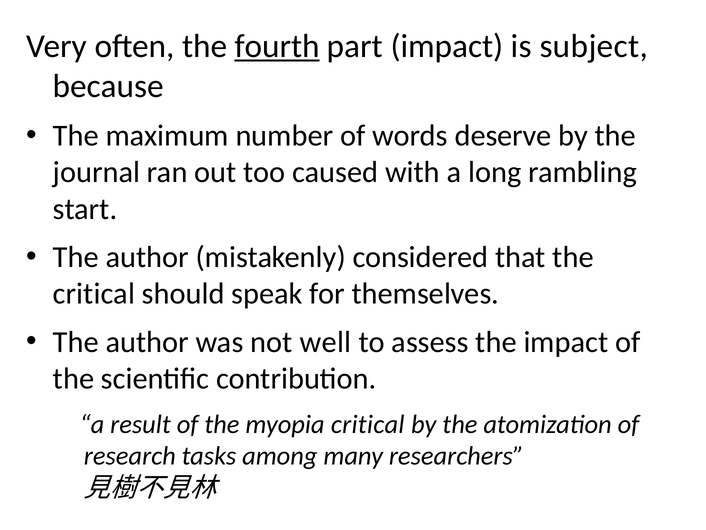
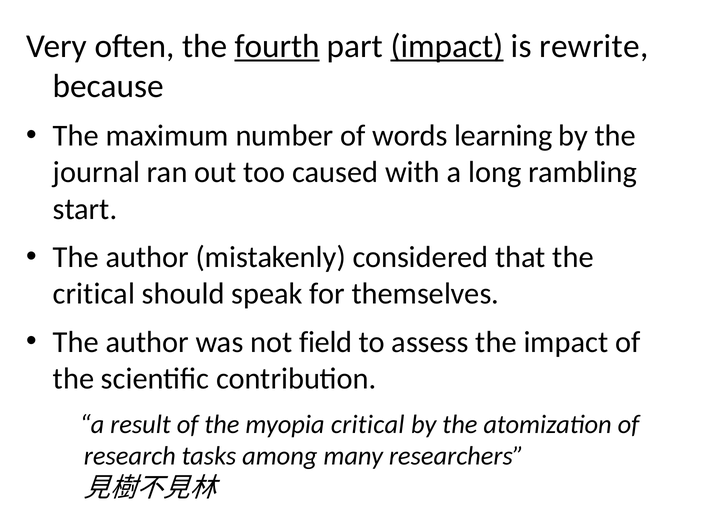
impact at (447, 46) underline: none -> present
subject: subject -> rewrite
deserve: deserve -> learning
well: well -> field
